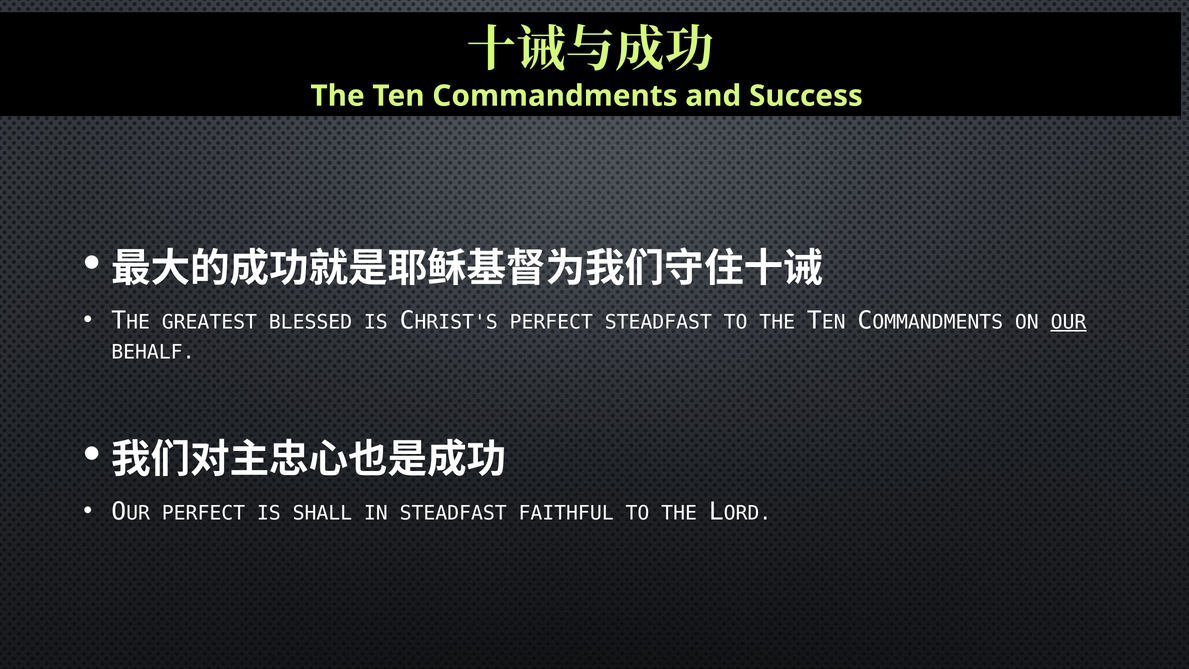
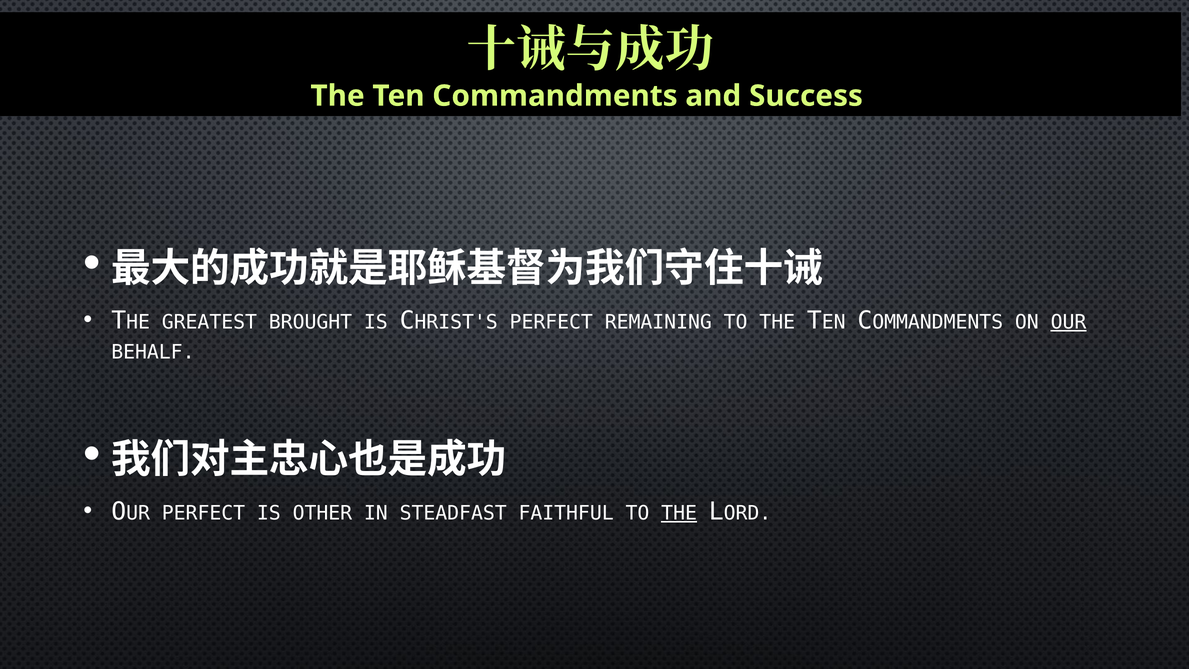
BLESSED: BLESSED -> BROUGHT
PERFECT STEADFAST: STEADFAST -> REMAINING
SHALL: SHALL -> OTHER
THE at (679, 513) underline: none -> present
